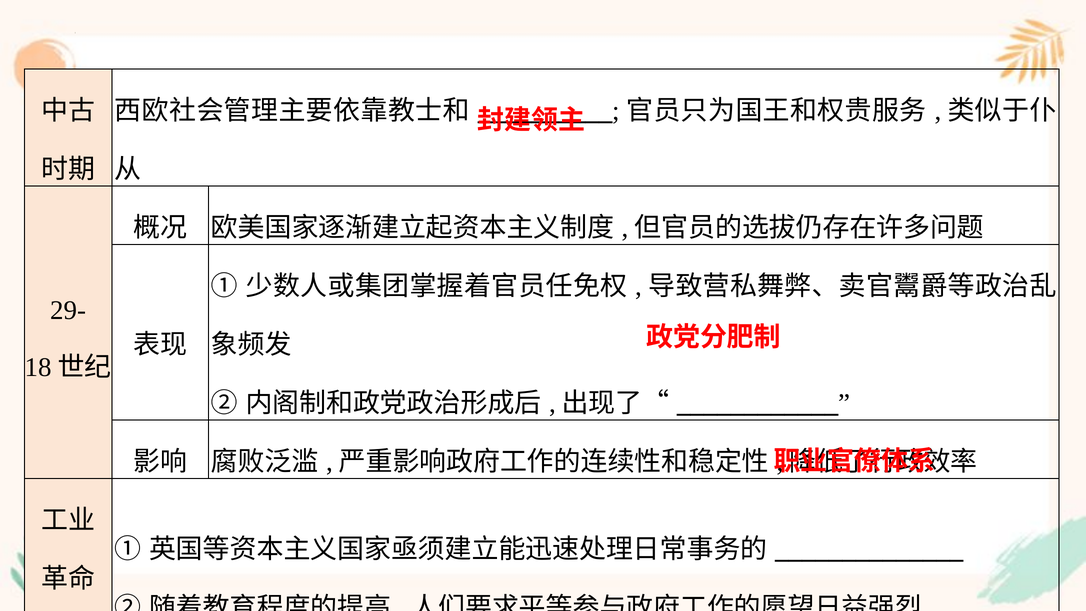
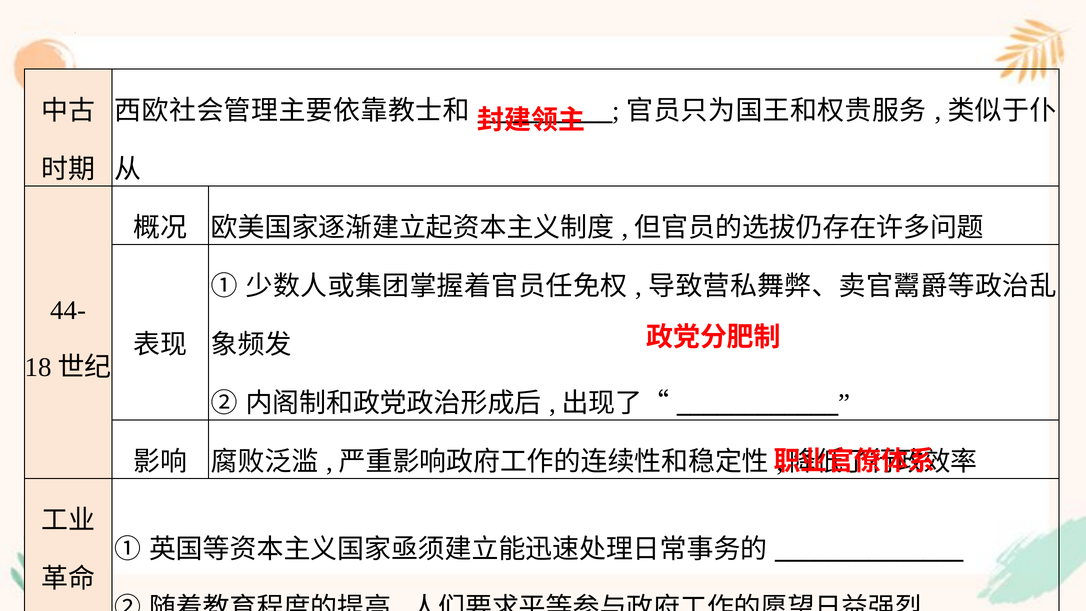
29-: 29- -> 44-
